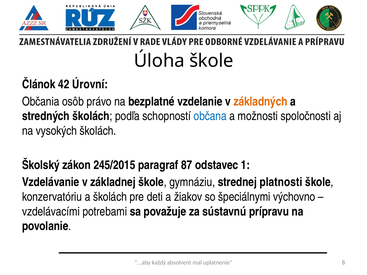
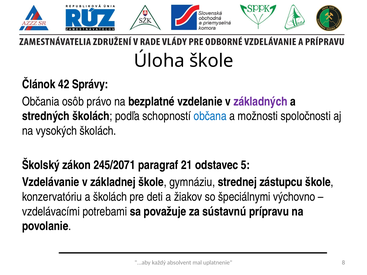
Úrovní: Úrovní -> Správy
základných colour: orange -> purple
245/2015: 245/2015 -> 245/2071
87: 87 -> 21
1: 1 -> 5
platnosti: platnosti -> zástupcu
